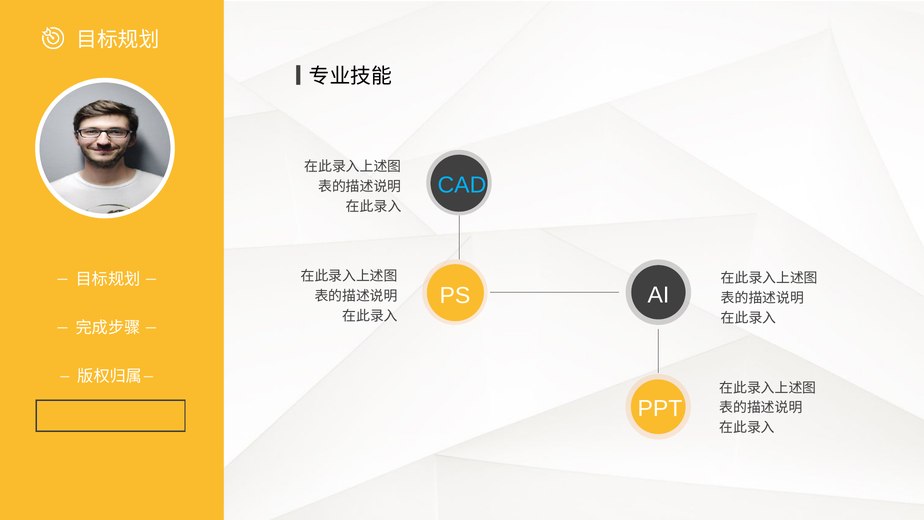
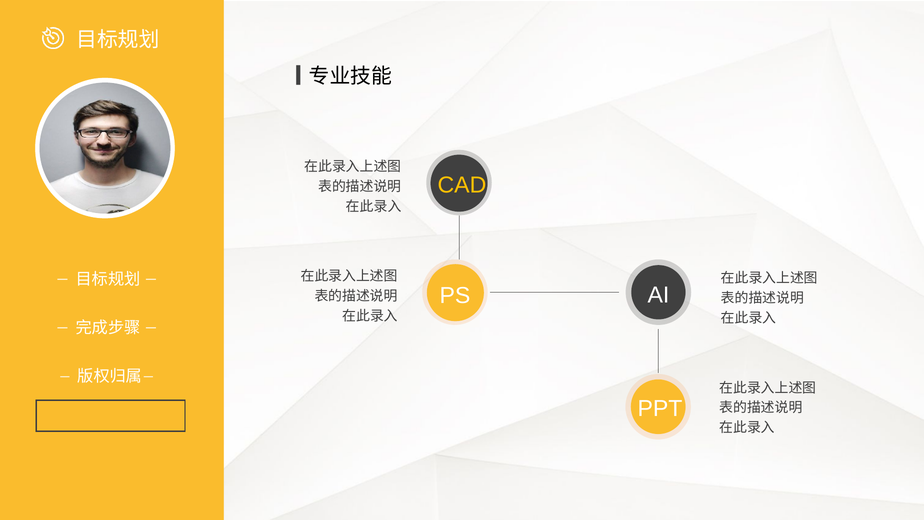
CAD colour: light blue -> yellow
